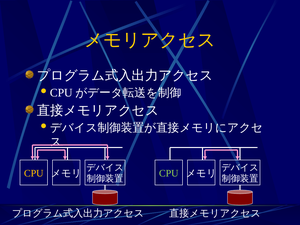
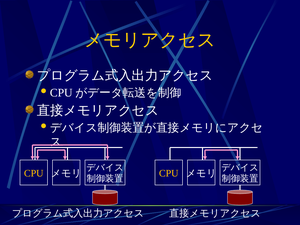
CPU at (169, 173) colour: light green -> yellow
